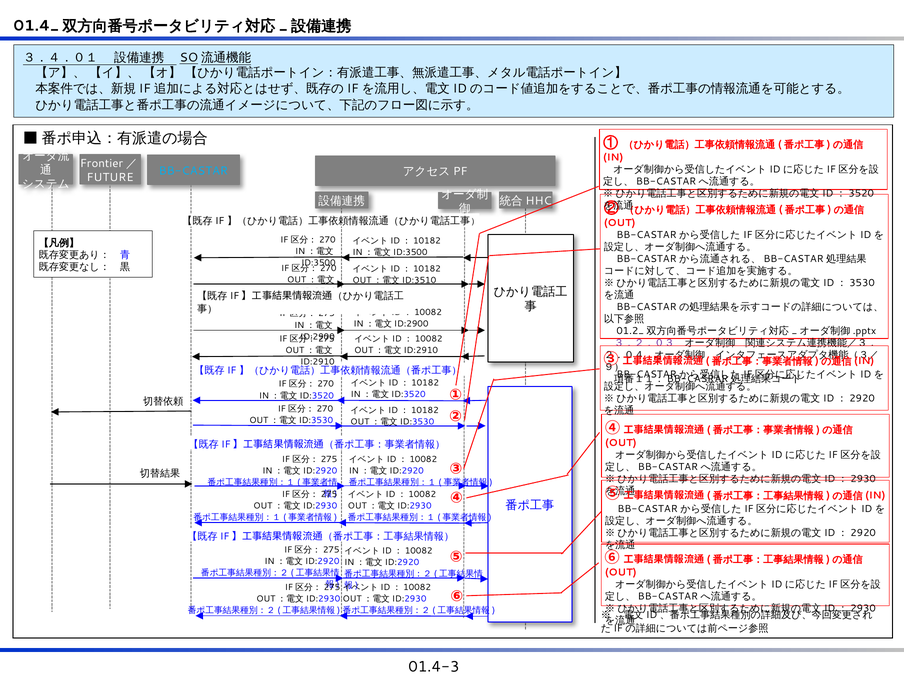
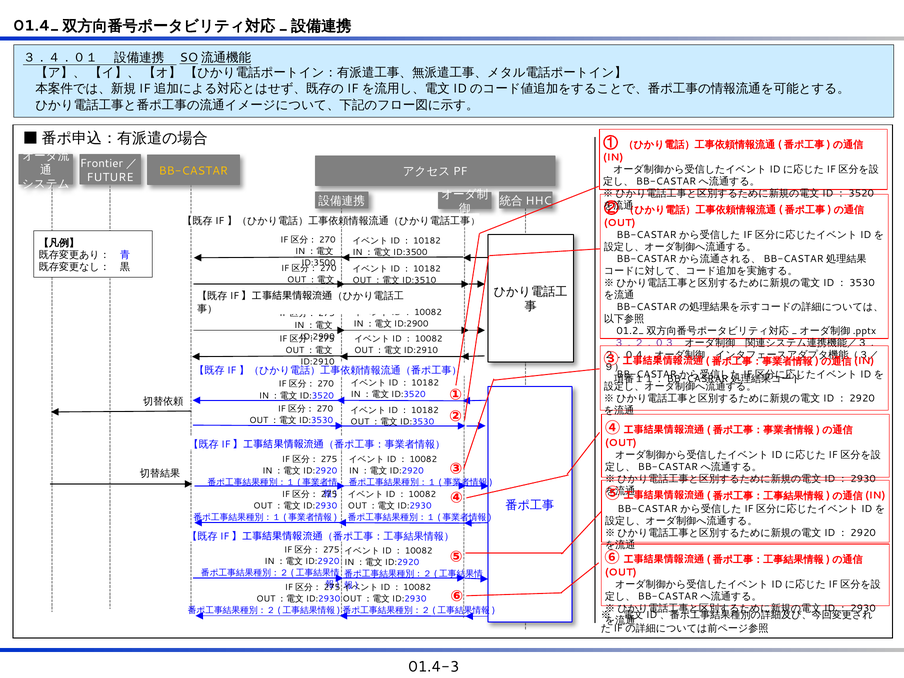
BB-CASTAR colour: light blue -> yellow
